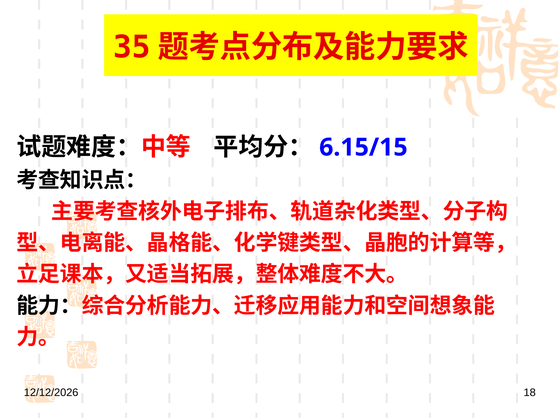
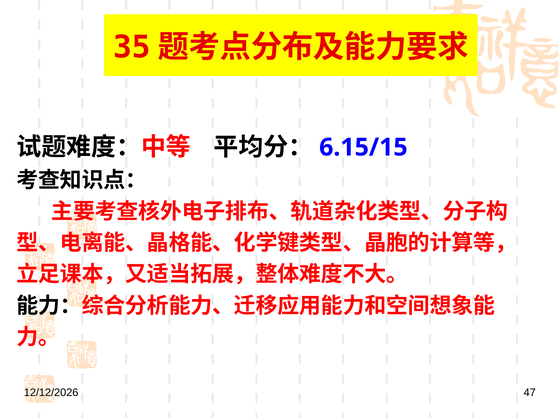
18: 18 -> 47
